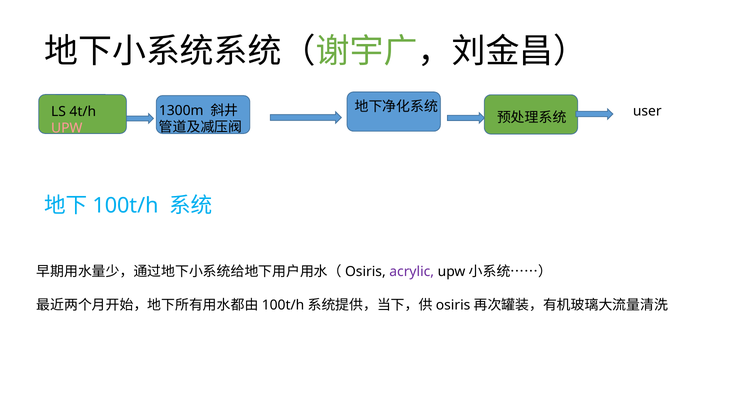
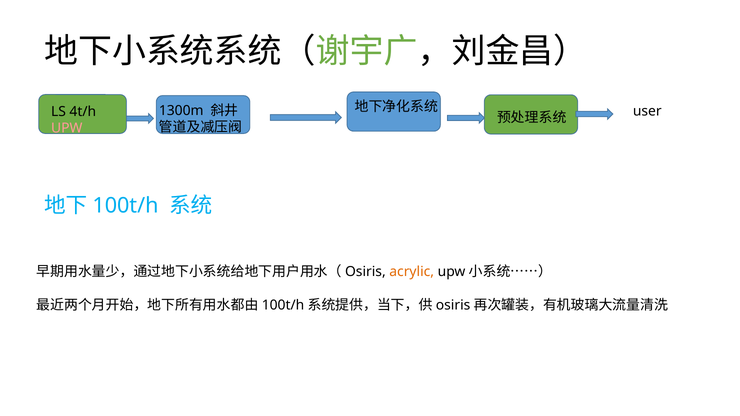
acrylic colour: purple -> orange
